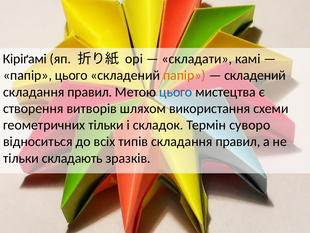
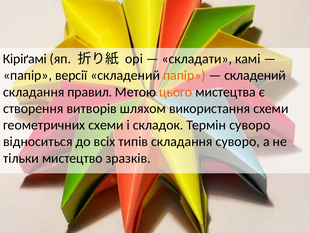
папір цього: цього -> версії
цього at (176, 92) colour: blue -> orange
геометричних тільки: тільки -> схеми
типів складання правил: правил -> суворо
складають: складають -> мистецтво
